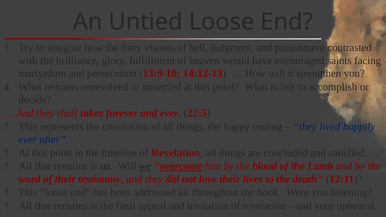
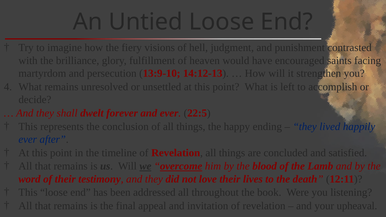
takes: takes -> dwelt
